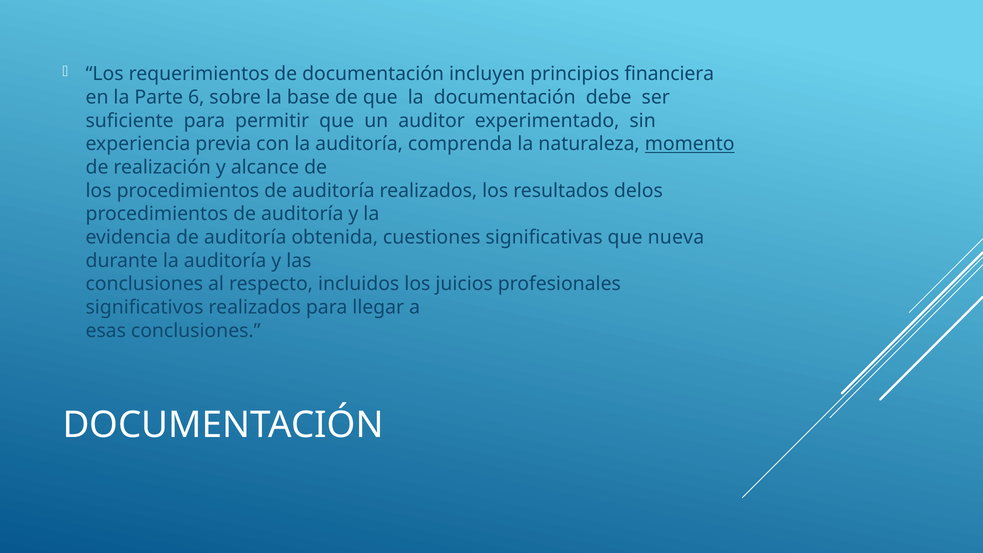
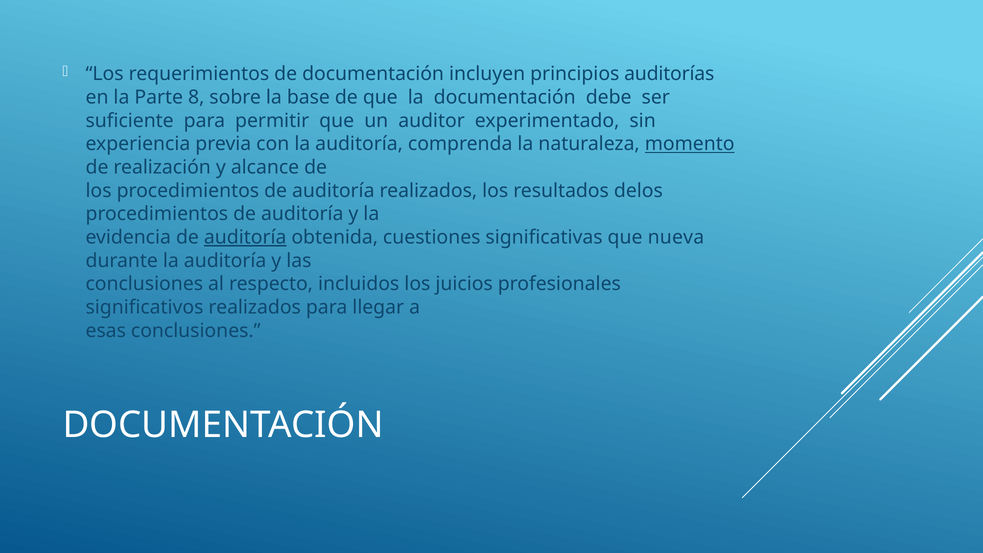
financiera: financiera -> auditorías
6: 6 -> 8
auditoría at (245, 237) underline: none -> present
